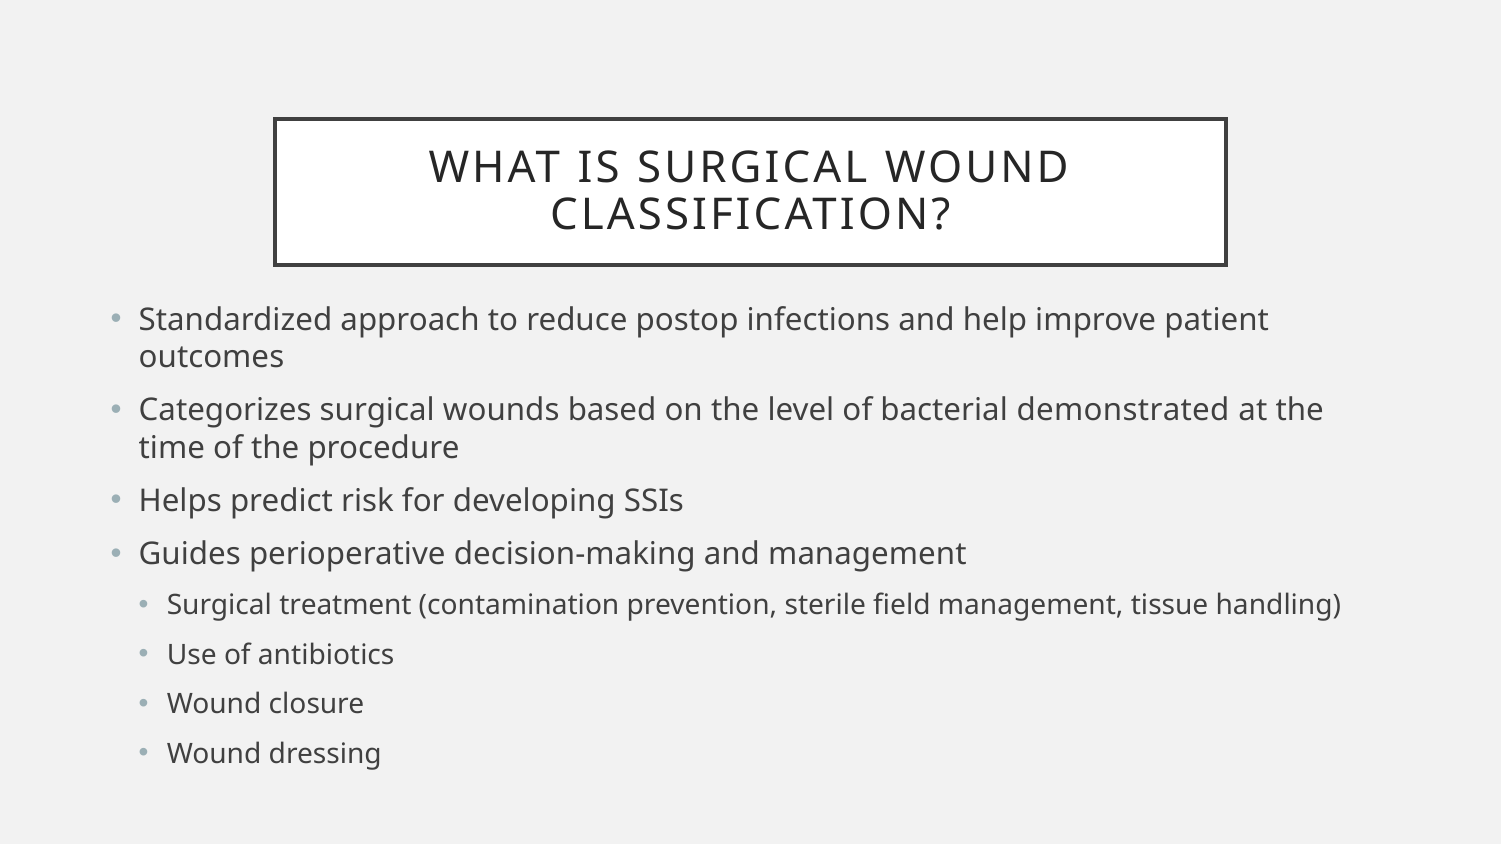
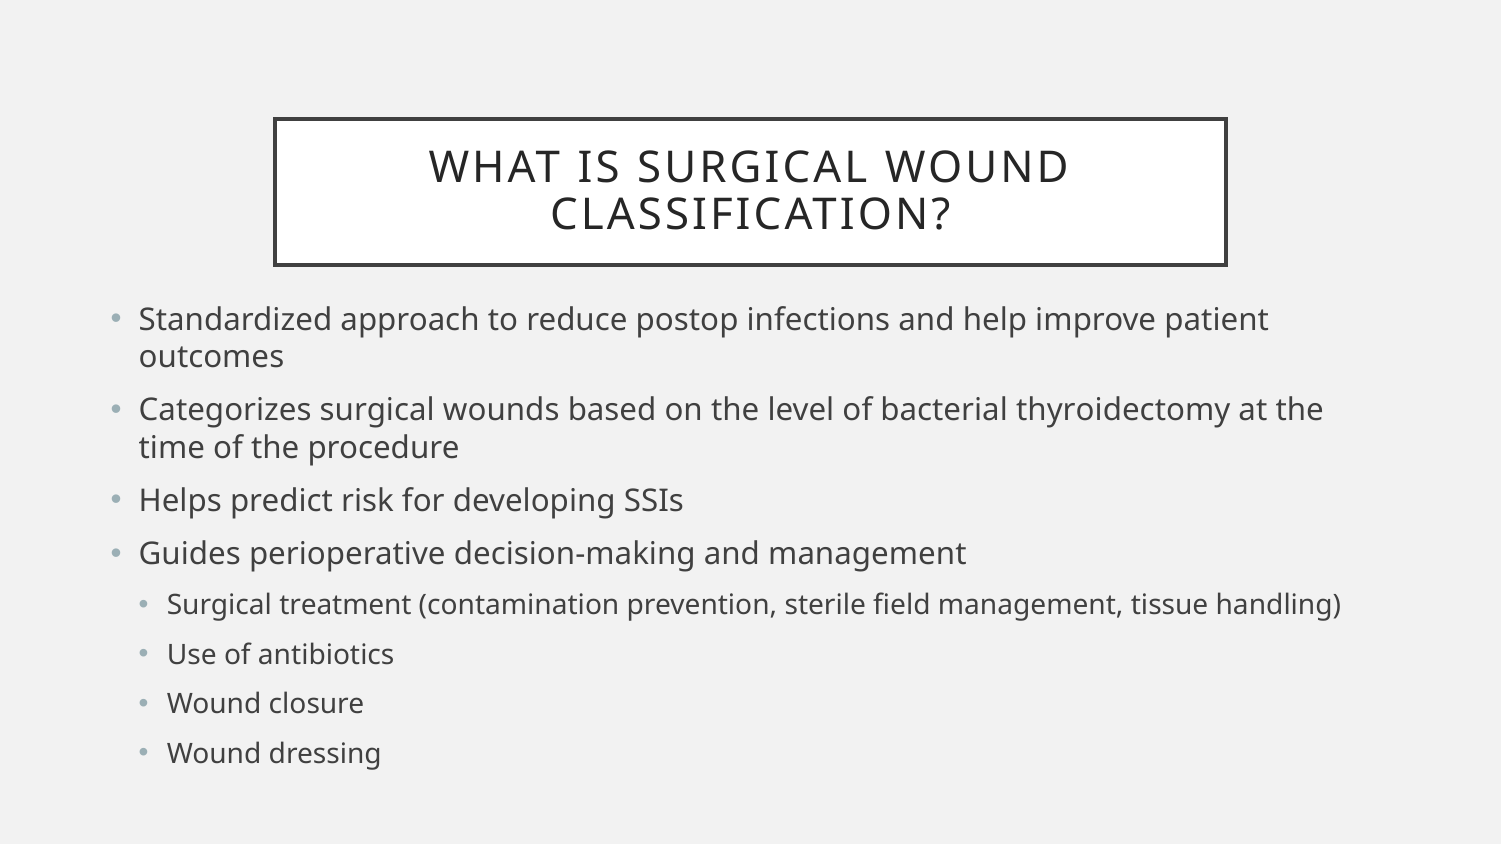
demonstrated: demonstrated -> thyroidectomy
